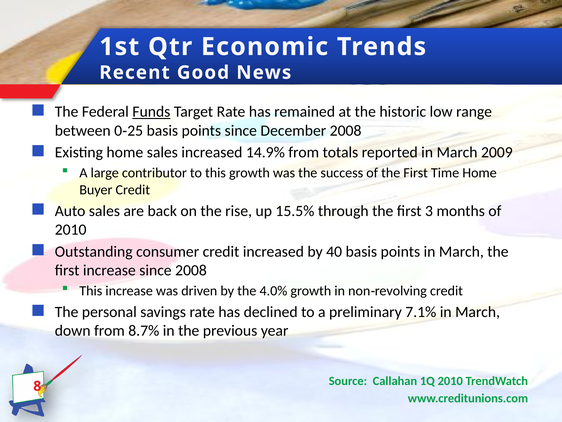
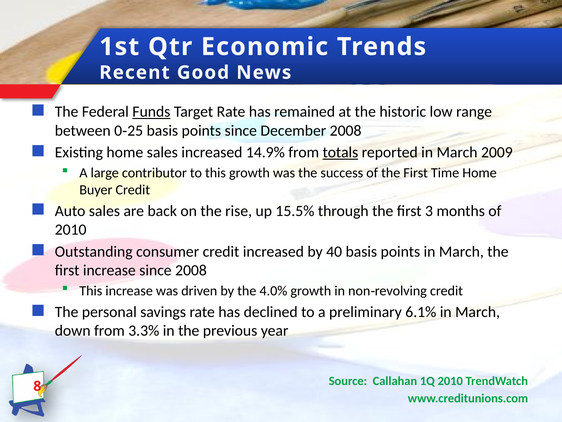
totals underline: none -> present
7.1%: 7.1% -> 6.1%
8.7%: 8.7% -> 3.3%
